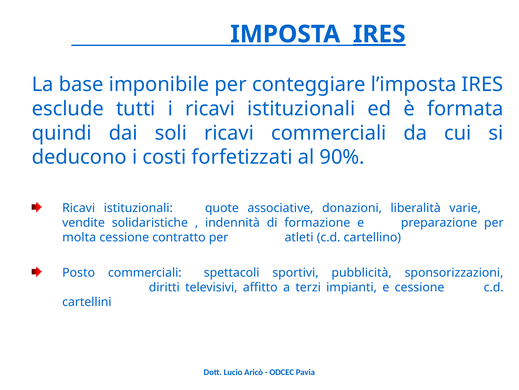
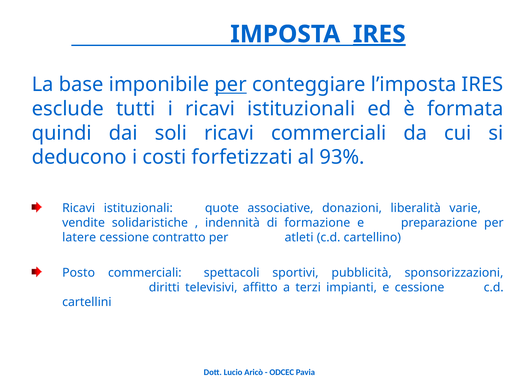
per at (231, 84) underline: none -> present
90%: 90% -> 93%
molta: molta -> latere
